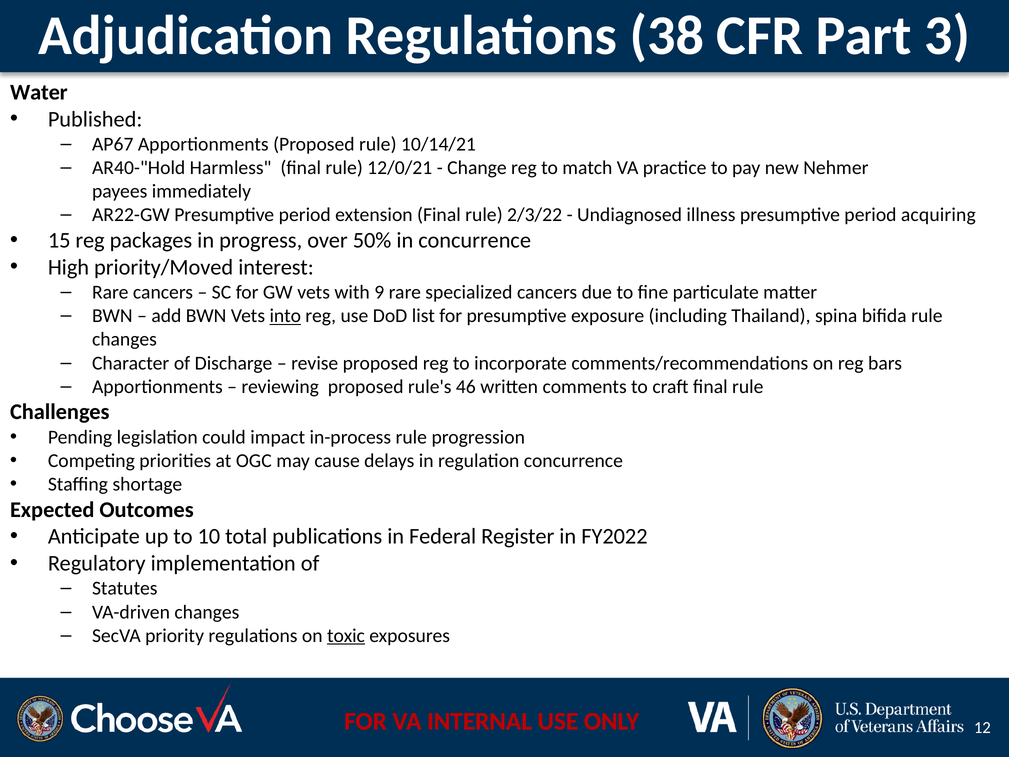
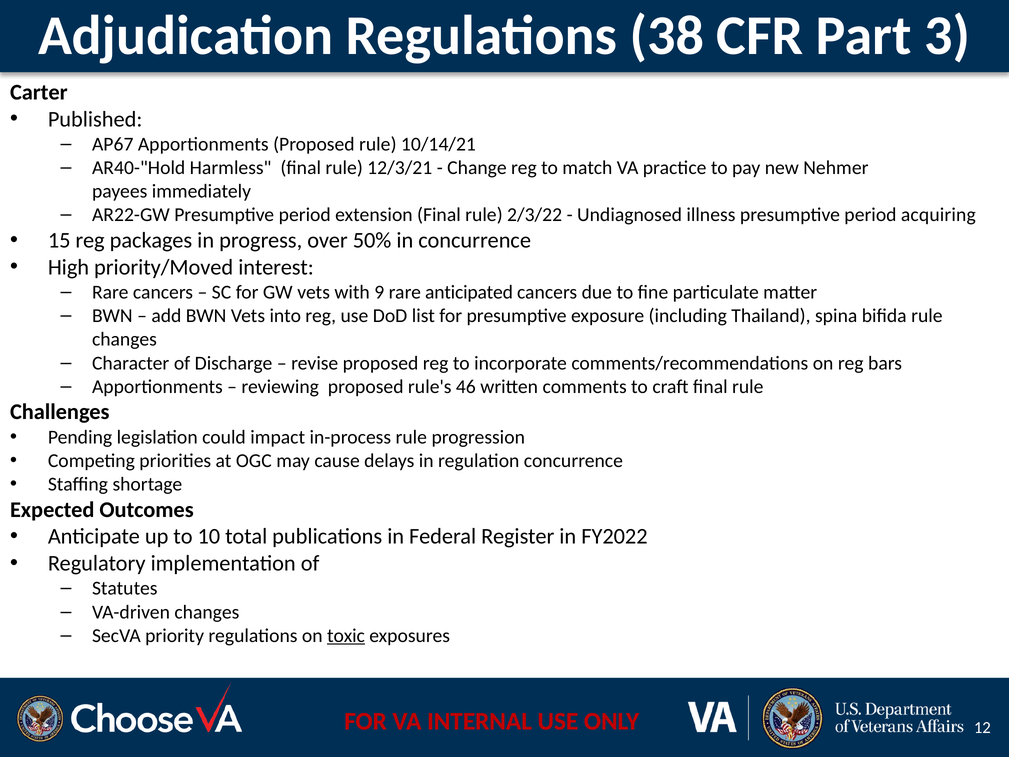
Water: Water -> Carter
12/0/21: 12/0/21 -> 12/3/21
specialized: specialized -> anticipated
into underline: present -> none
